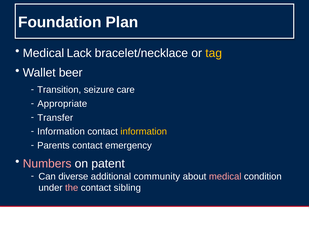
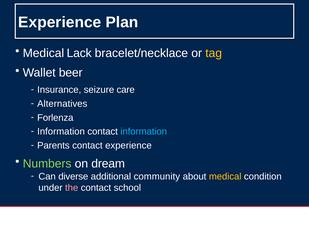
Foundation at (60, 22): Foundation -> Experience
Transition: Transition -> Insurance
Appropriate: Appropriate -> Alternatives
Transfer: Transfer -> Forlenza
information at (144, 131) colour: yellow -> light blue
contact emergency: emergency -> experience
Numbers colour: pink -> light green
patent: patent -> dream
medical at (225, 176) colour: pink -> yellow
sibling: sibling -> school
